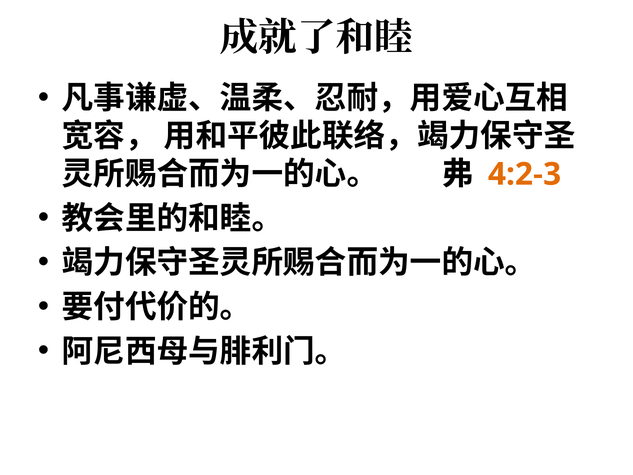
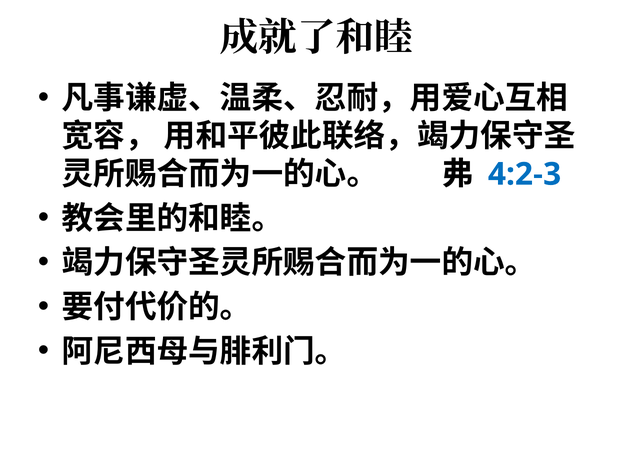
4:2-3 colour: orange -> blue
